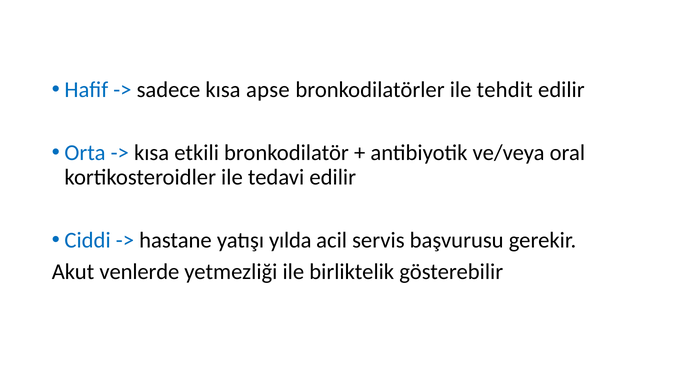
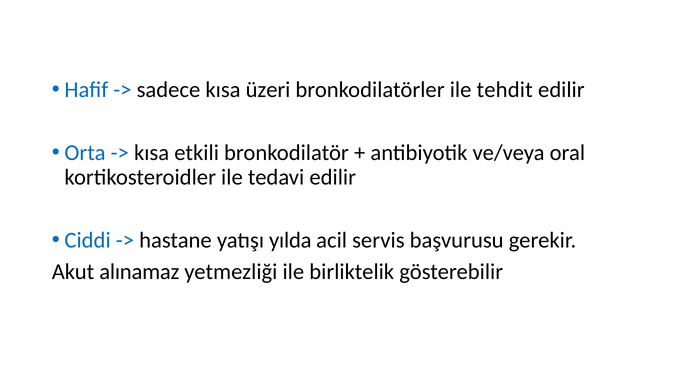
apse: apse -> üzeri
venlerde: venlerde -> alınamaz
